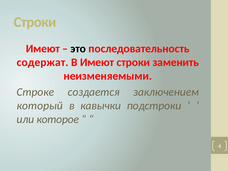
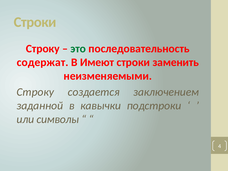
Имеют at (43, 49): Имеют -> Строку
это colour: black -> green
Строке at (35, 92): Строке -> Строку
который: который -> заданной
которое: которое -> символы
